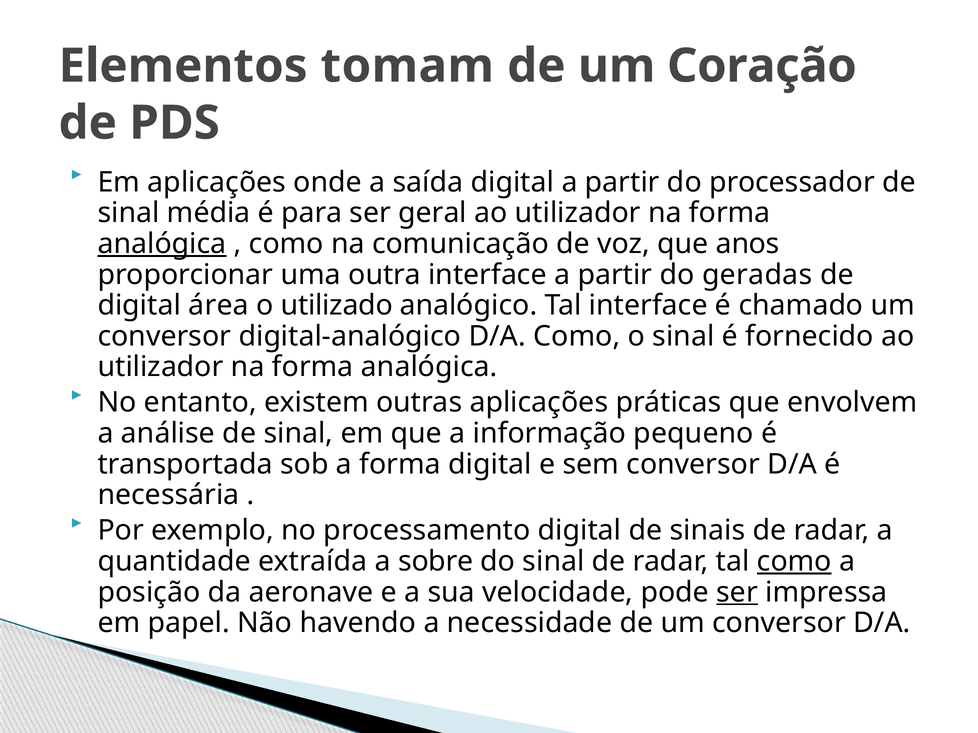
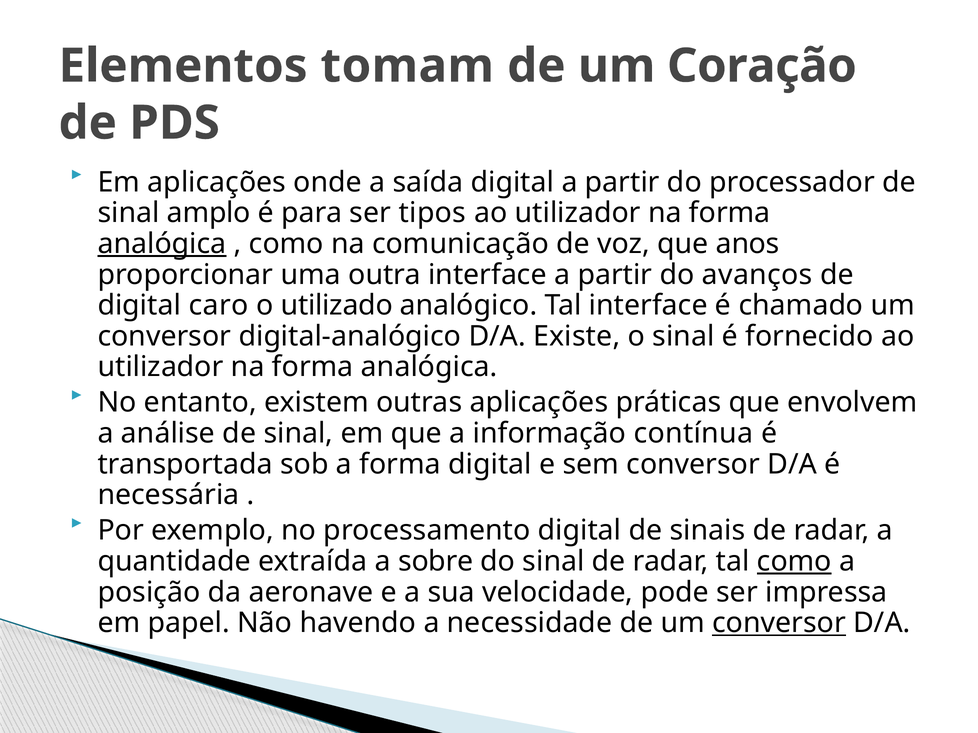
média: média -> amplo
geral: geral -> tipos
geradas: geradas -> avanços
área: área -> caro
D/A Como: Como -> Existe
pequeno: pequeno -> contínua
ser at (737, 593) underline: present -> none
conversor at (779, 623) underline: none -> present
